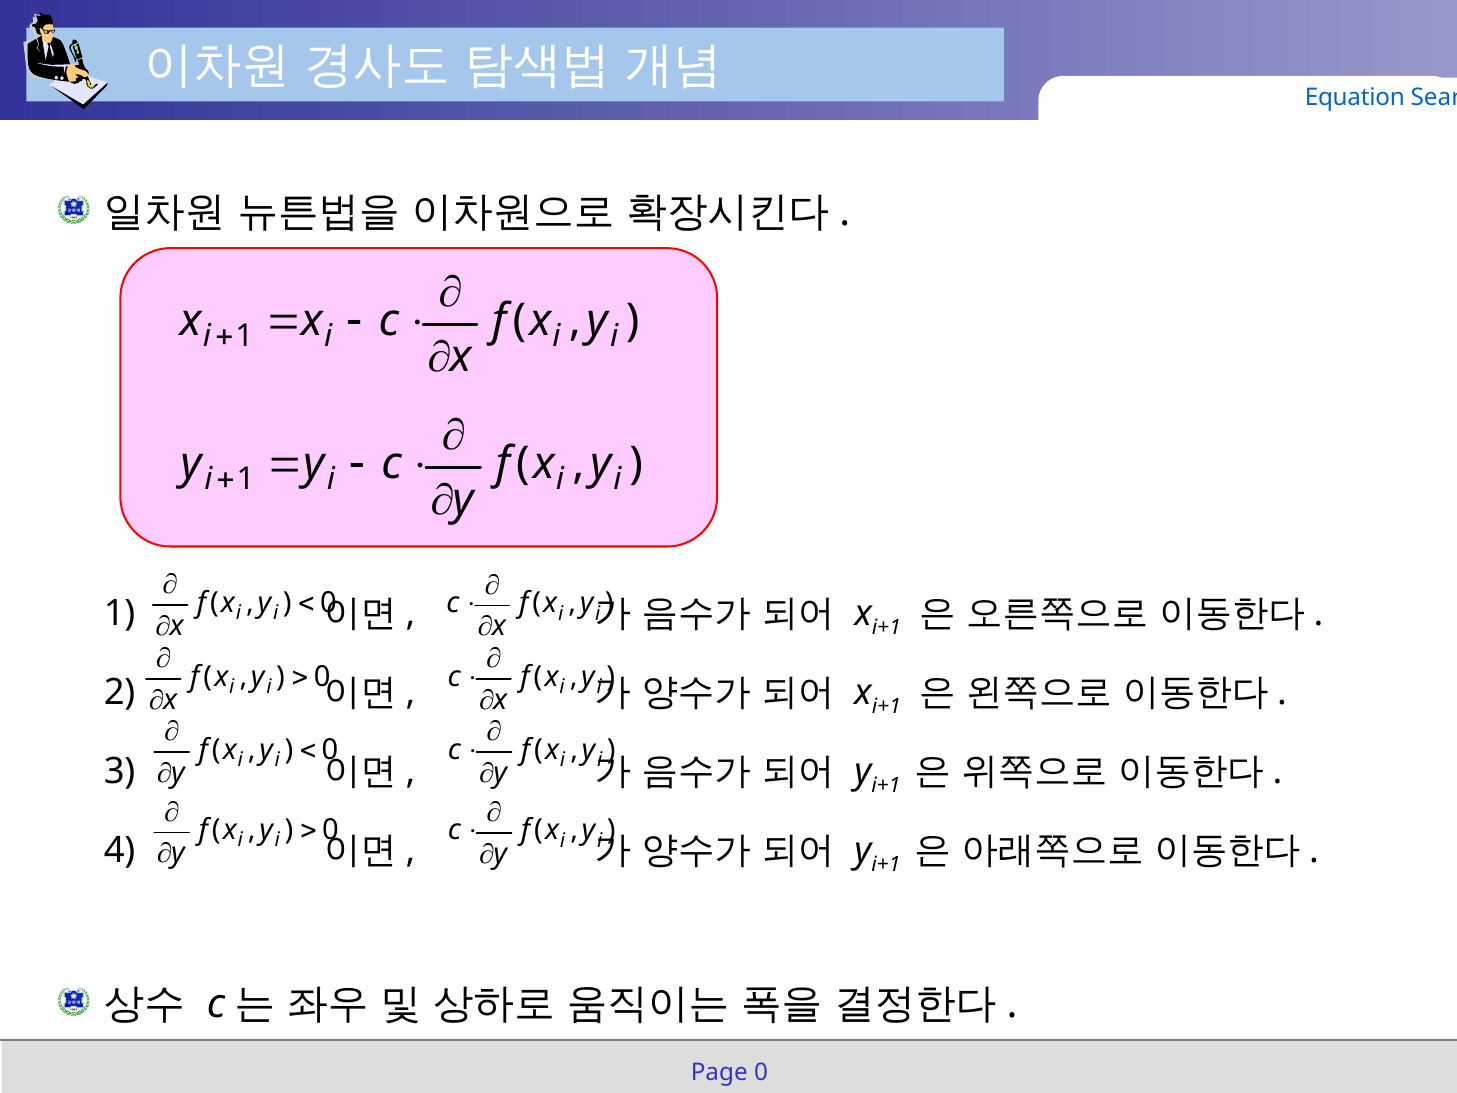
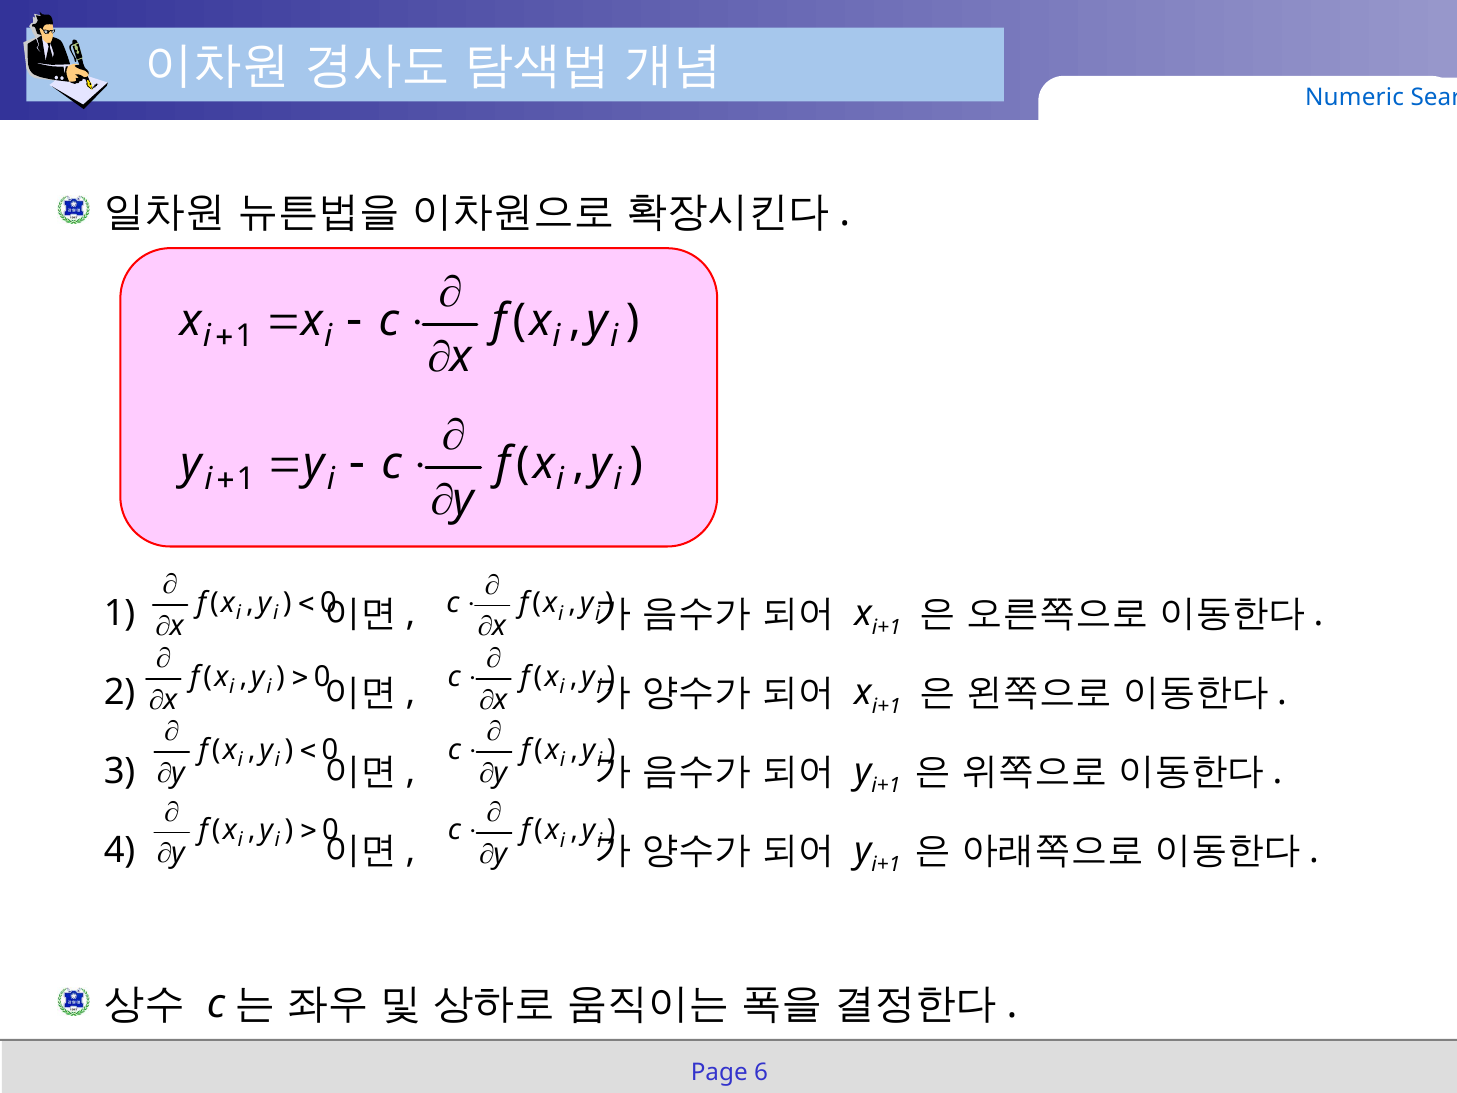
Equation: Equation -> Numeric
Page 0: 0 -> 6
